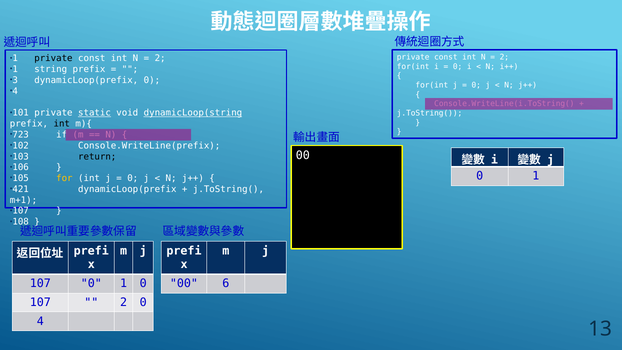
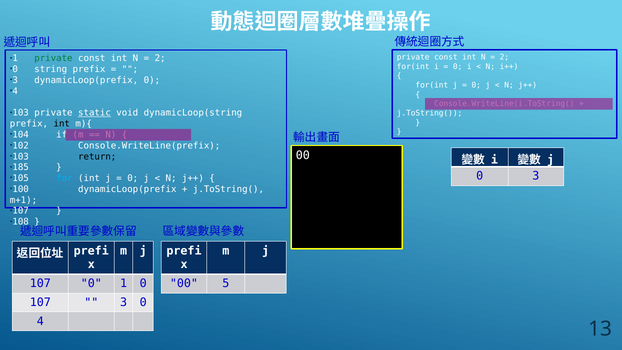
private at (53, 58) colour: black -> green
1 at (15, 69): 1 -> 0
101 at (21, 113): 101 -> 103
dynamicLoop(string underline: present -> none
723: 723 -> 104
106: 106 -> 185
1 at (536, 176): 1 -> 3
for colour: yellow -> light blue
421: 421 -> 100
6: 6 -> 5
2 at (124, 302): 2 -> 3
